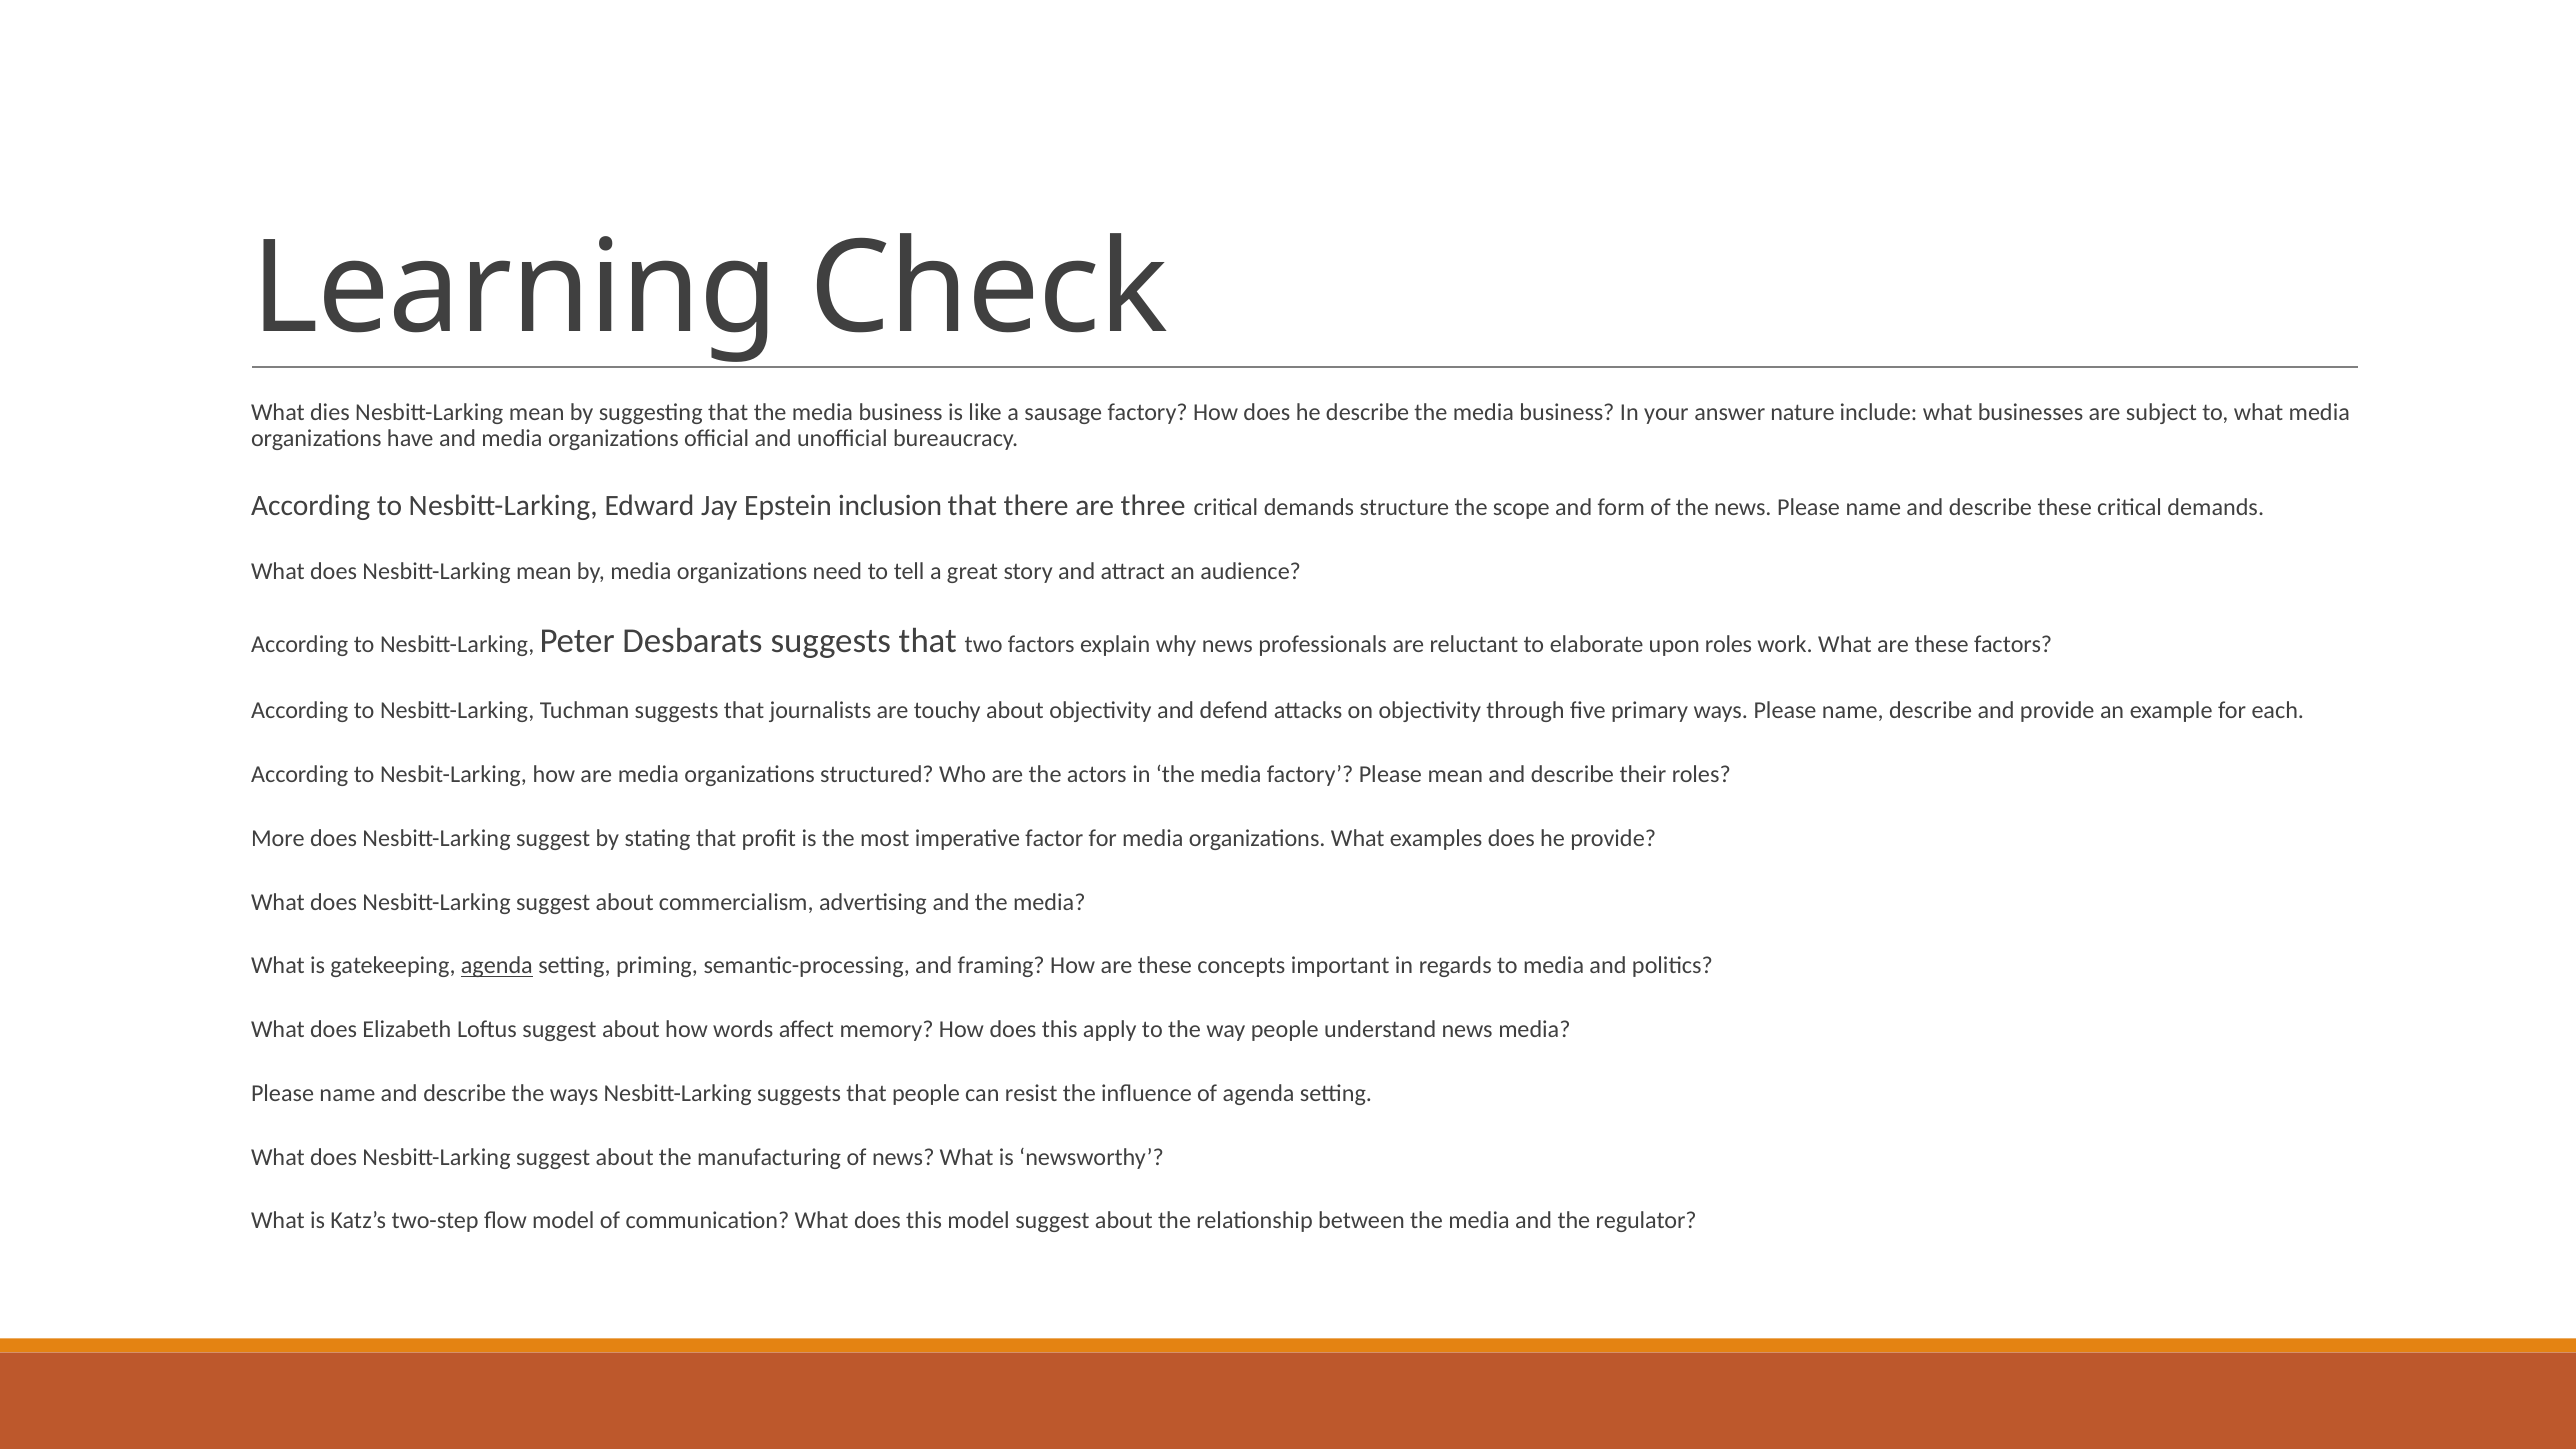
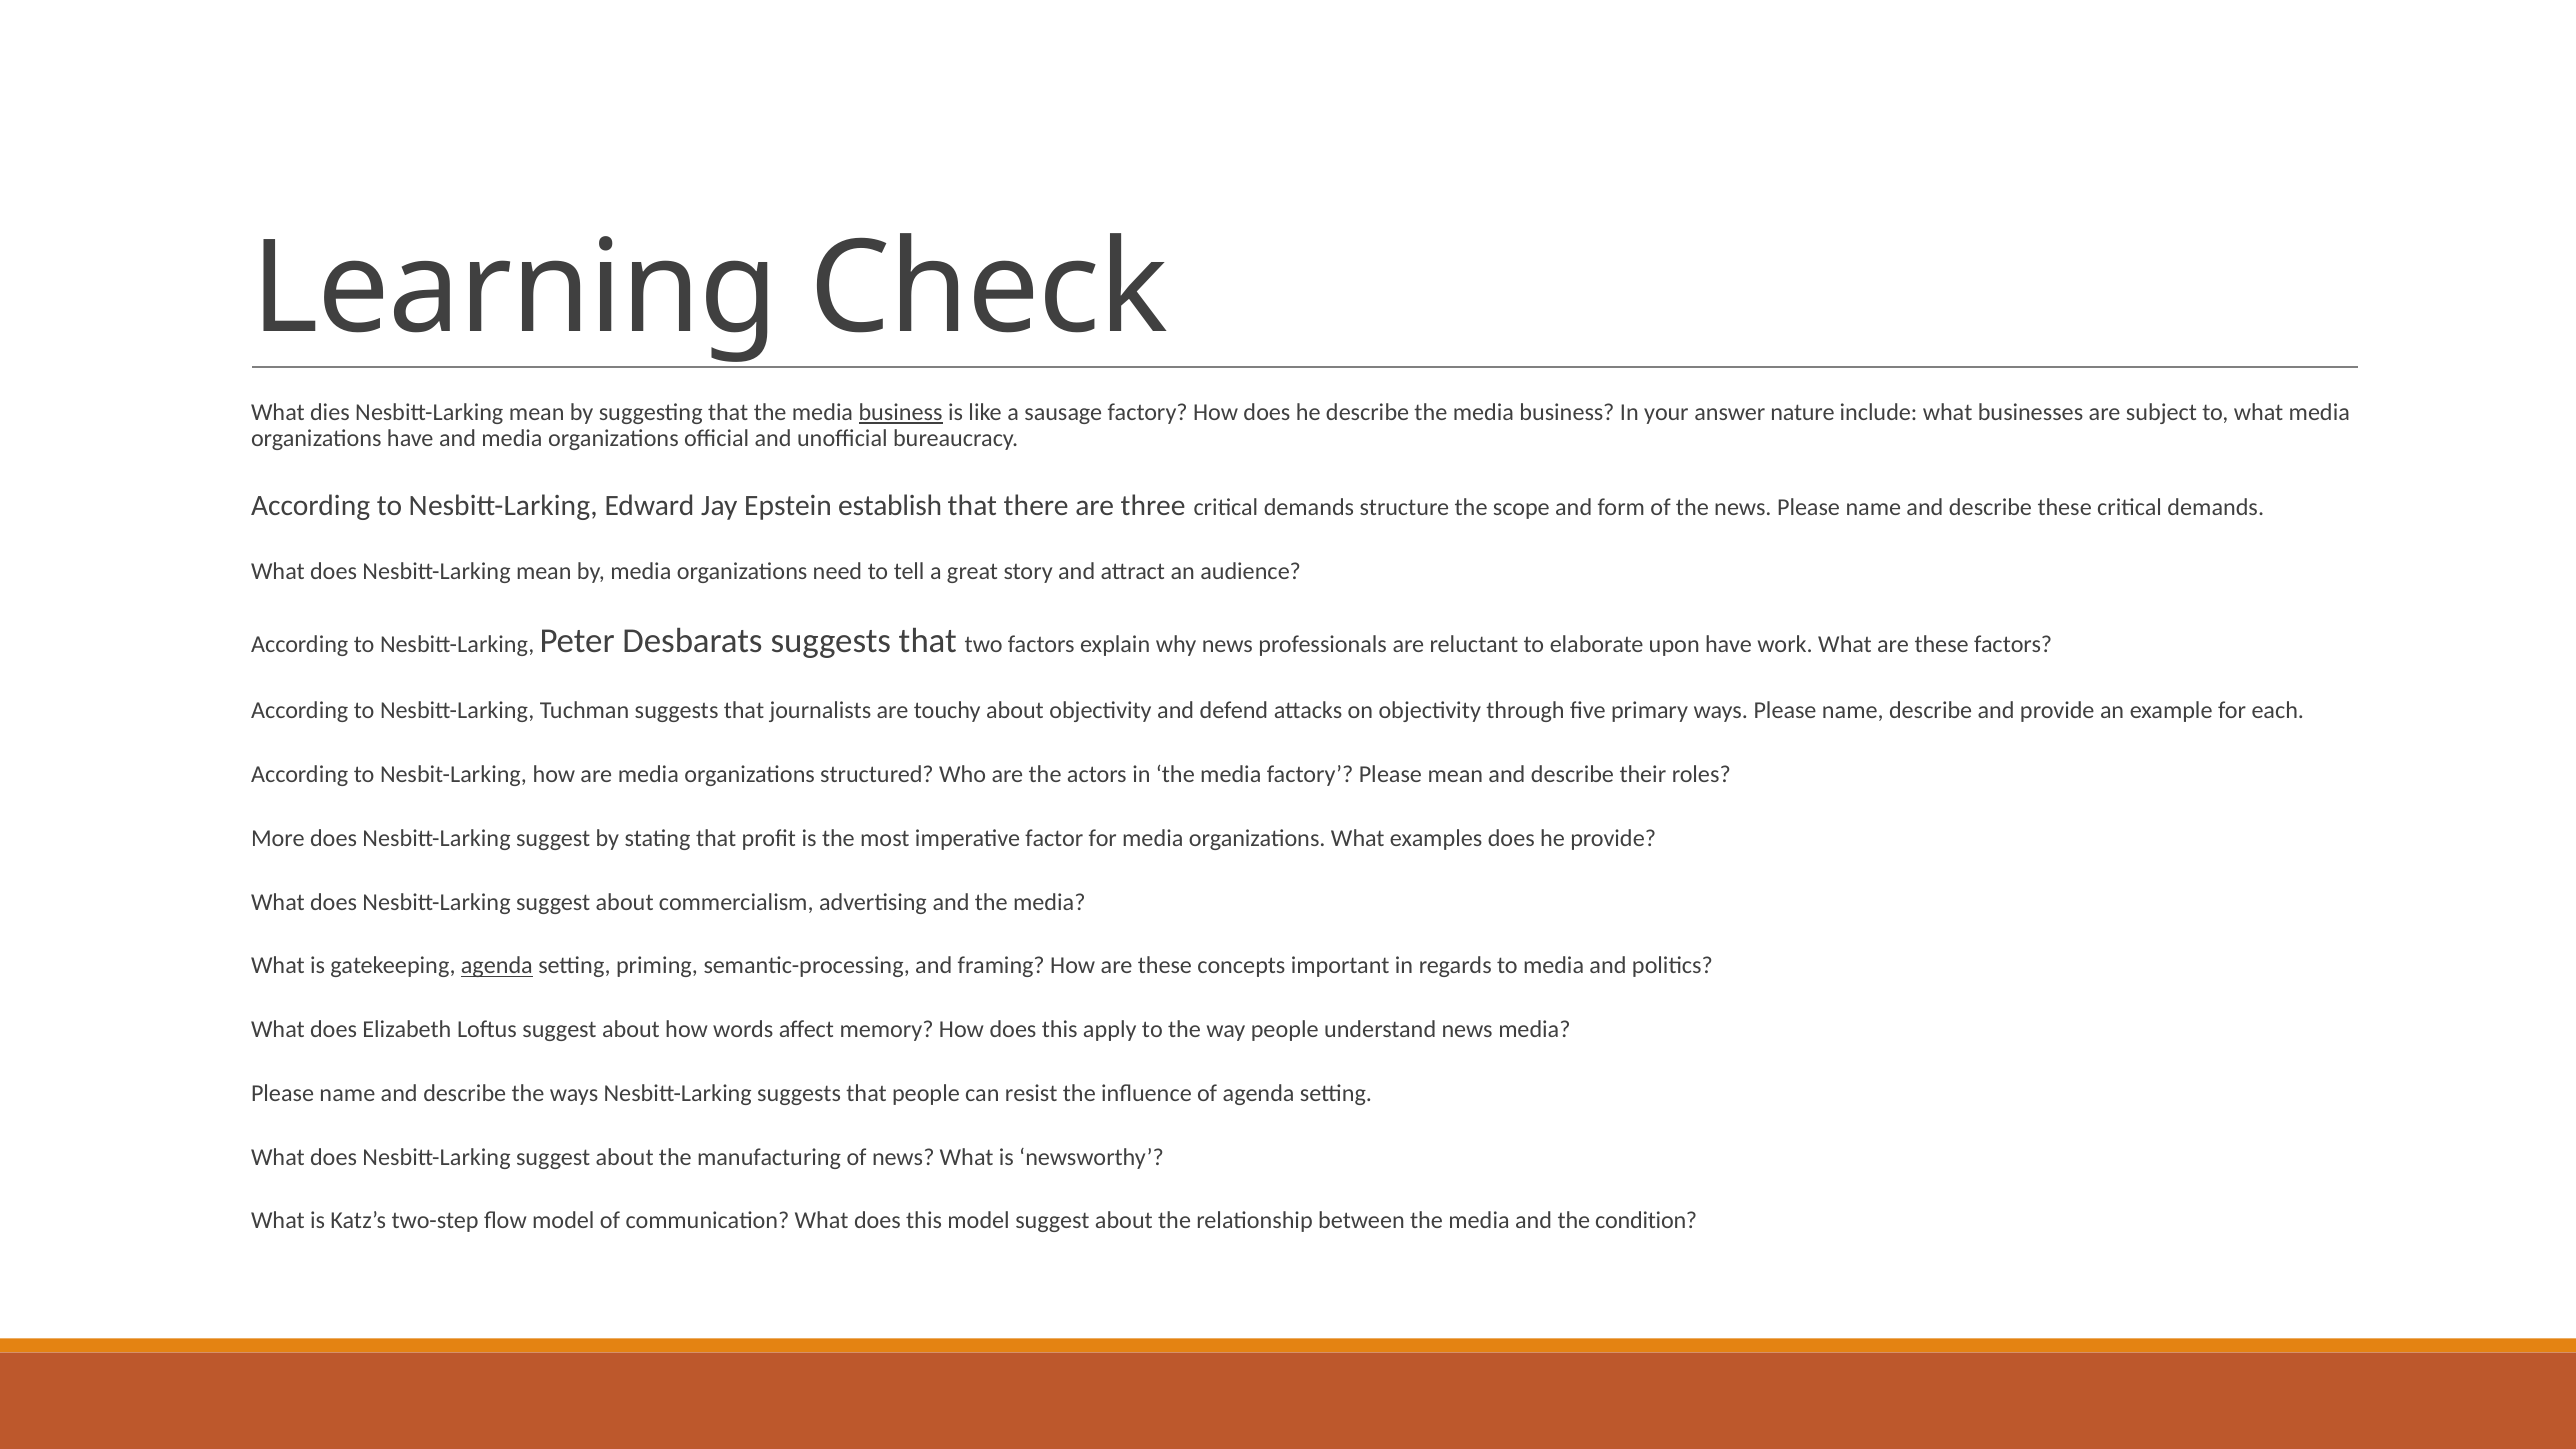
business at (901, 413) underline: none -> present
inclusion: inclusion -> establish
upon roles: roles -> have
regulator: regulator -> condition
